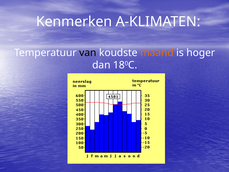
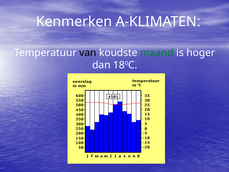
maand colour: orange -> green
